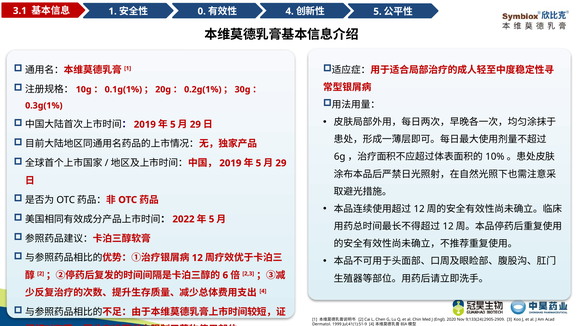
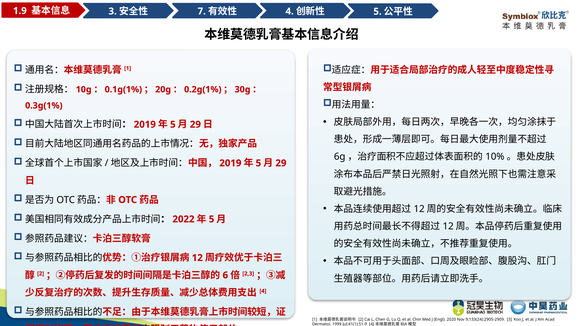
3.1: 3.1 -> 1.9
1 at (113, 11): 1 -> 3
0: 0 -> 7
